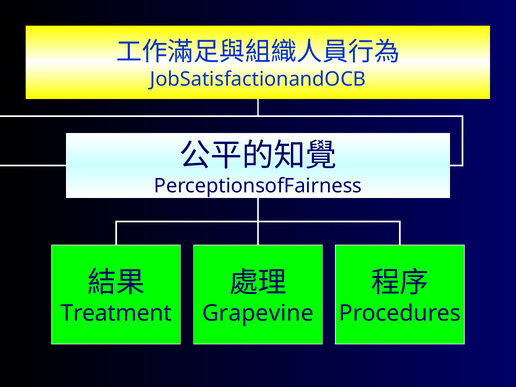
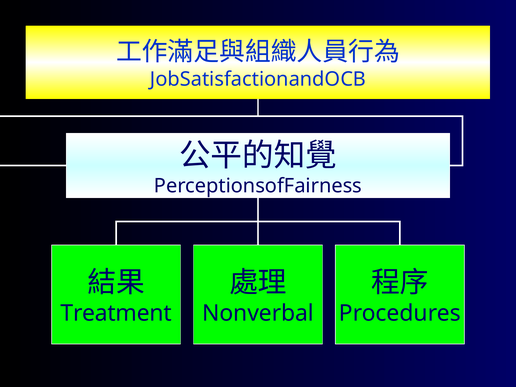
Grapevine: Grapevine -> Nonverbal
